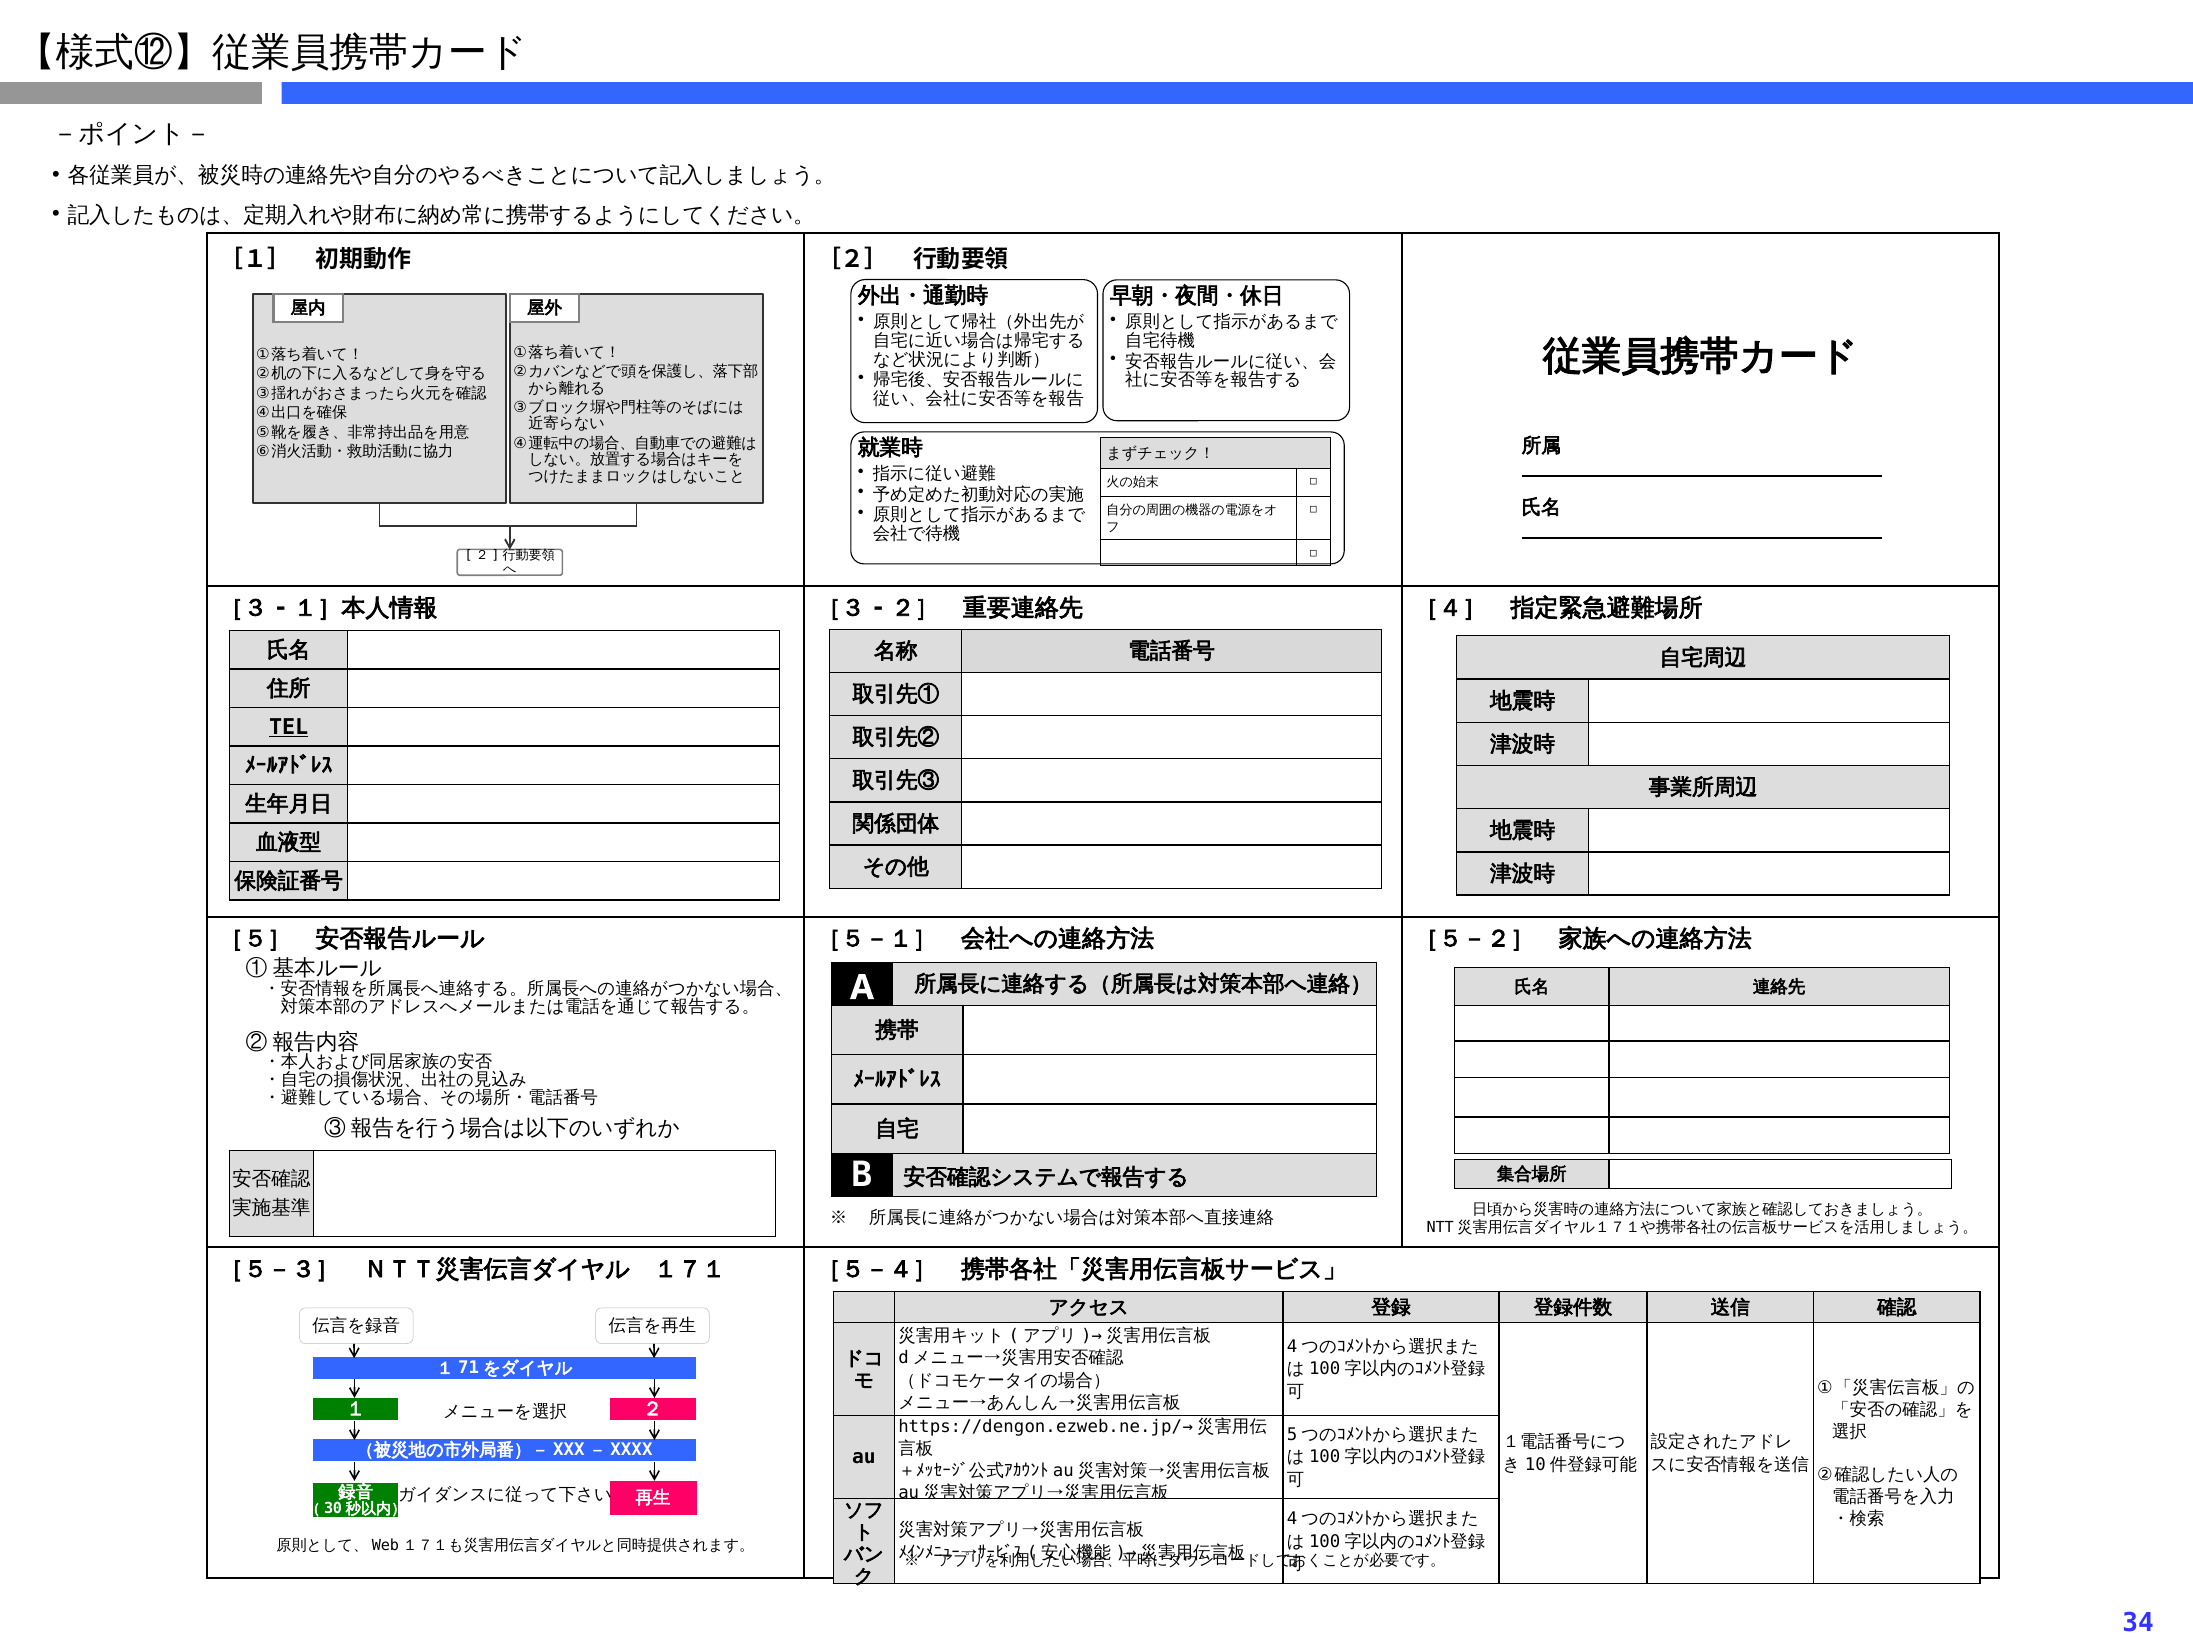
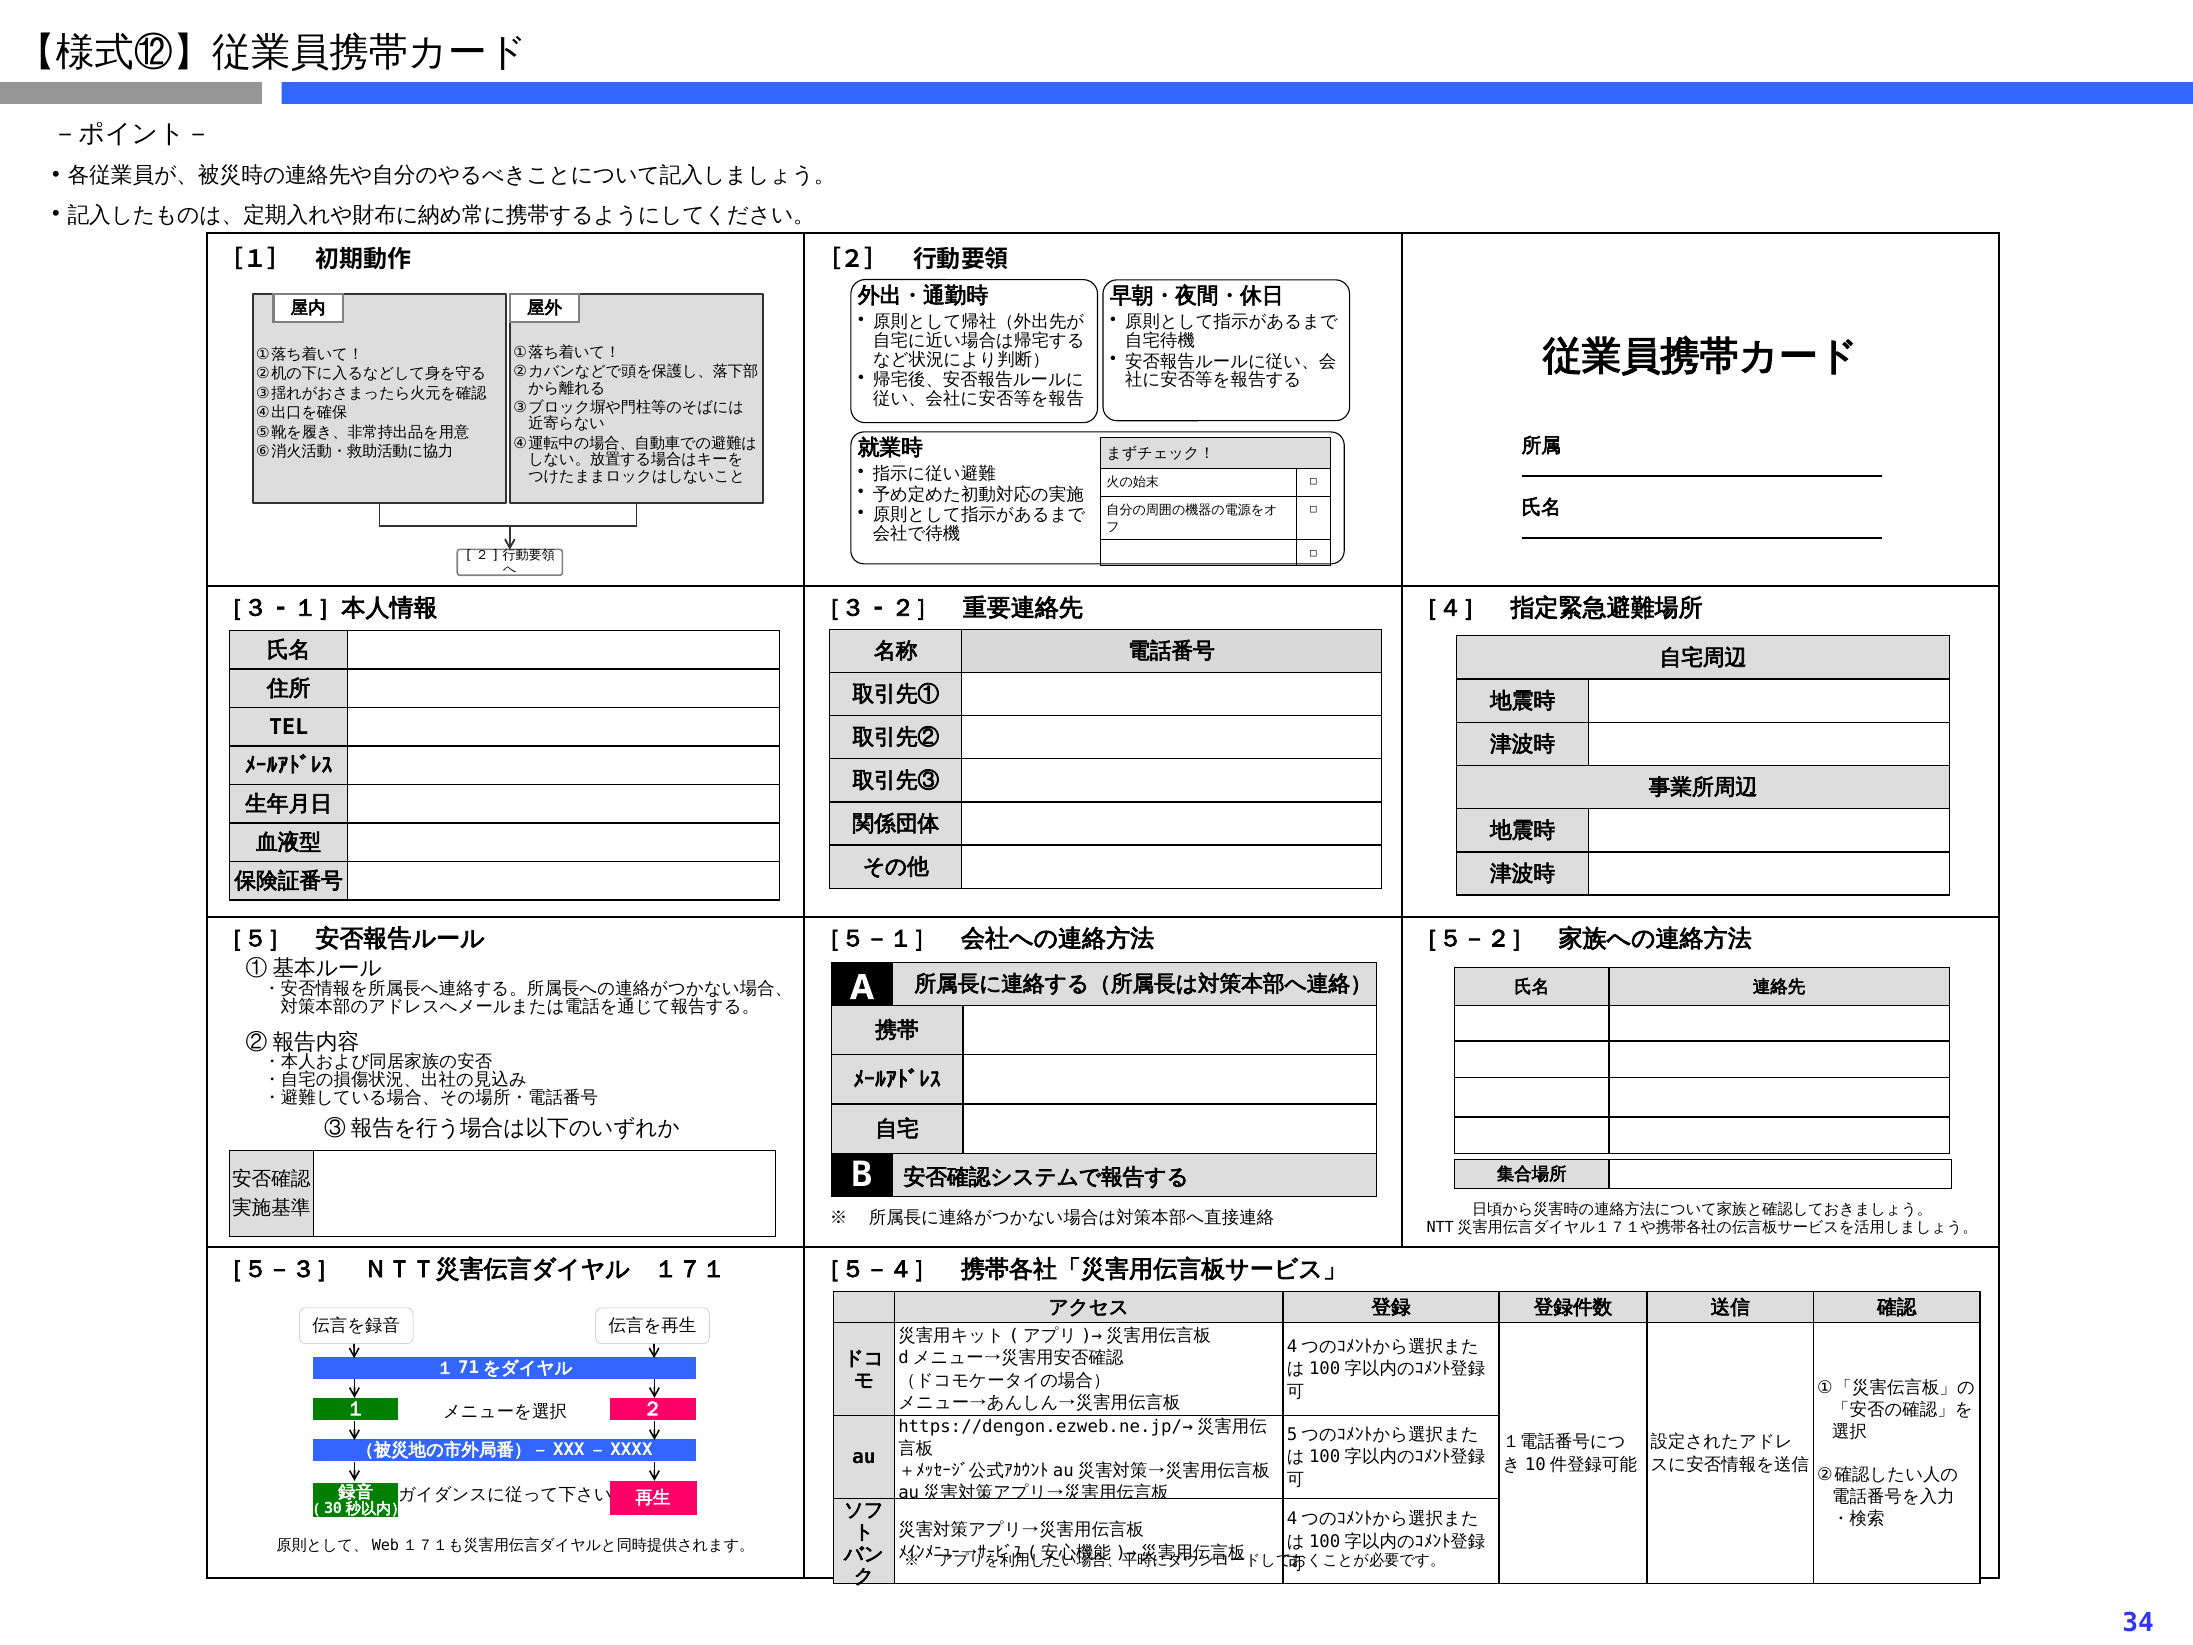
TEL underline: present -> none
